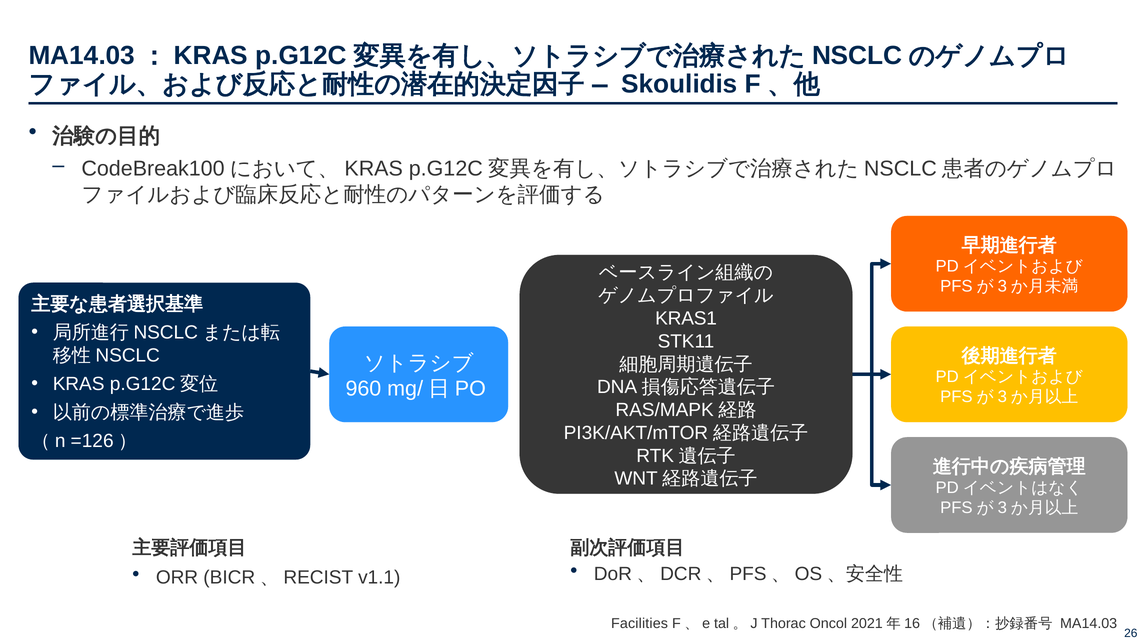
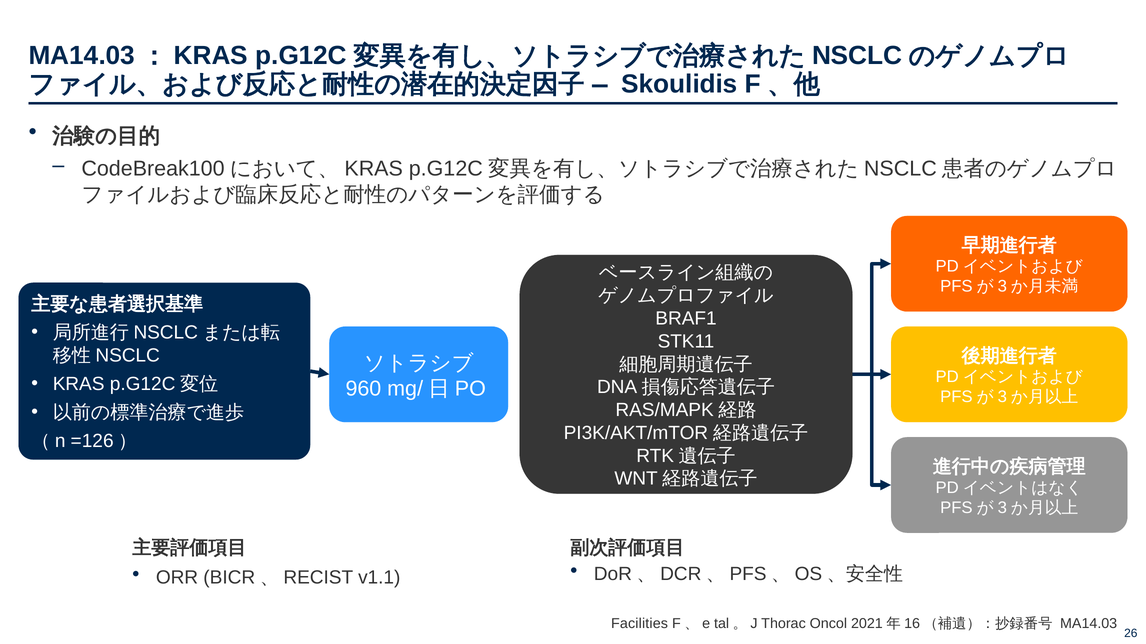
KRAS1: KRAS1 -> BRAF1
